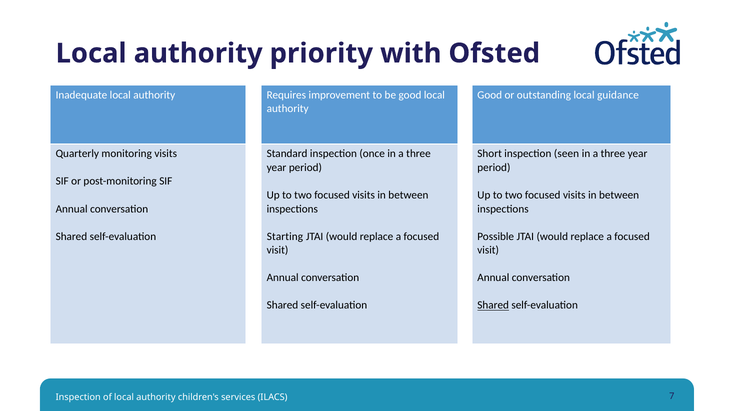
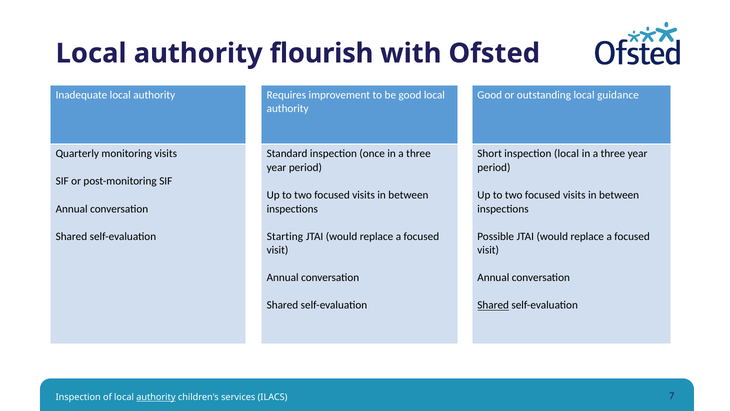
priority: priority -> flourish
inspection seen: seen -> local
authority at (156, 397) underline: none -> present
